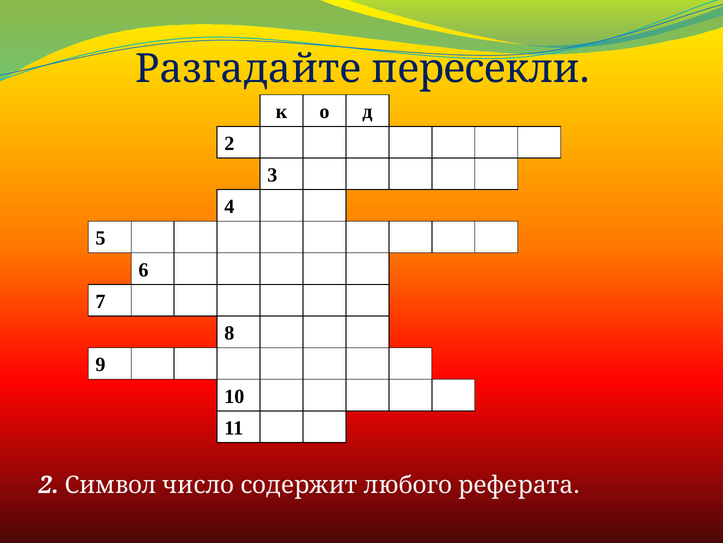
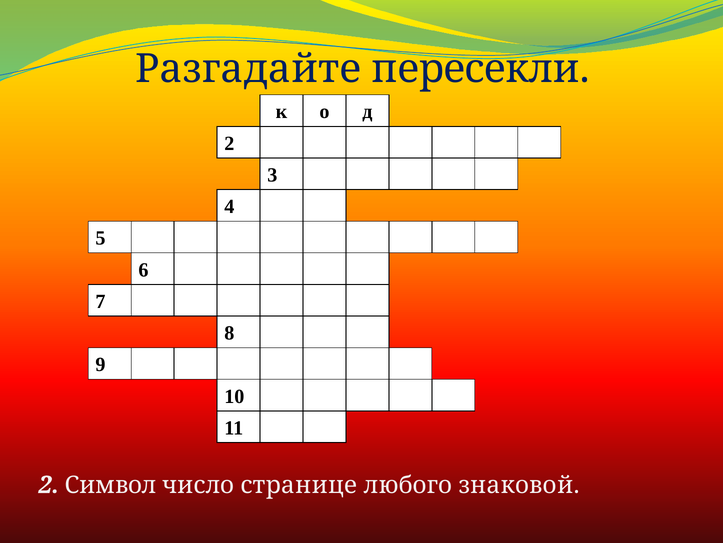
содержит: содержит -> странице
реферата: реферата -> знаковой
